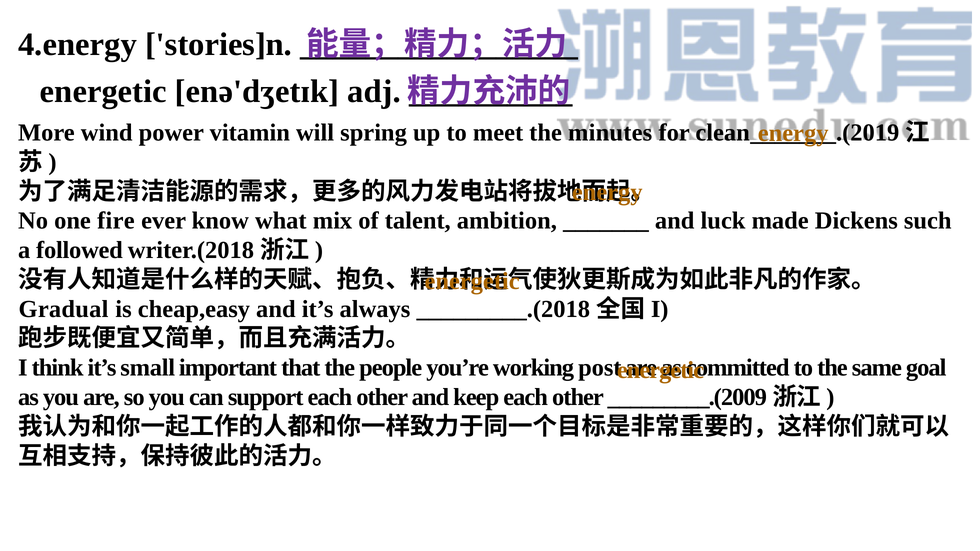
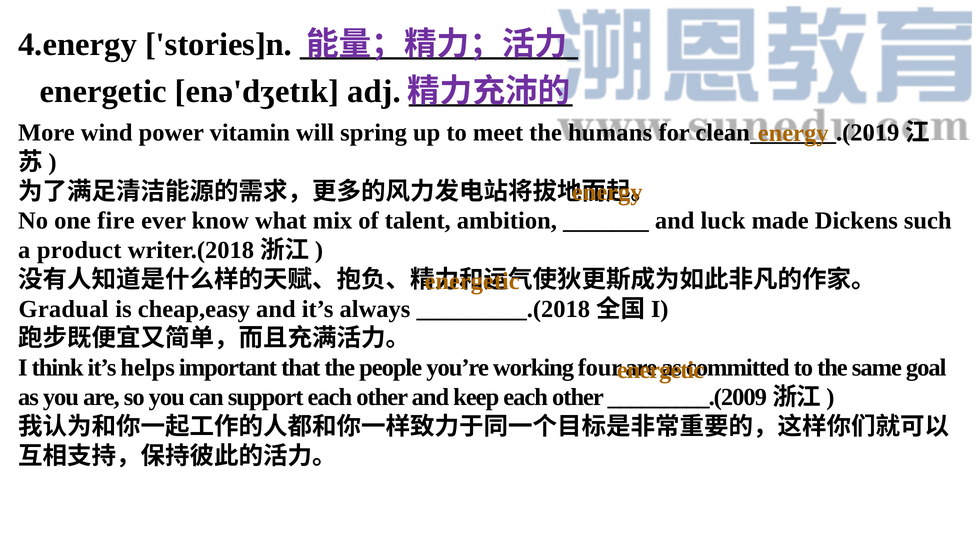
minutes: minutes -> humans
followed: followed -> product
small: small -> helps
post: post -> four
